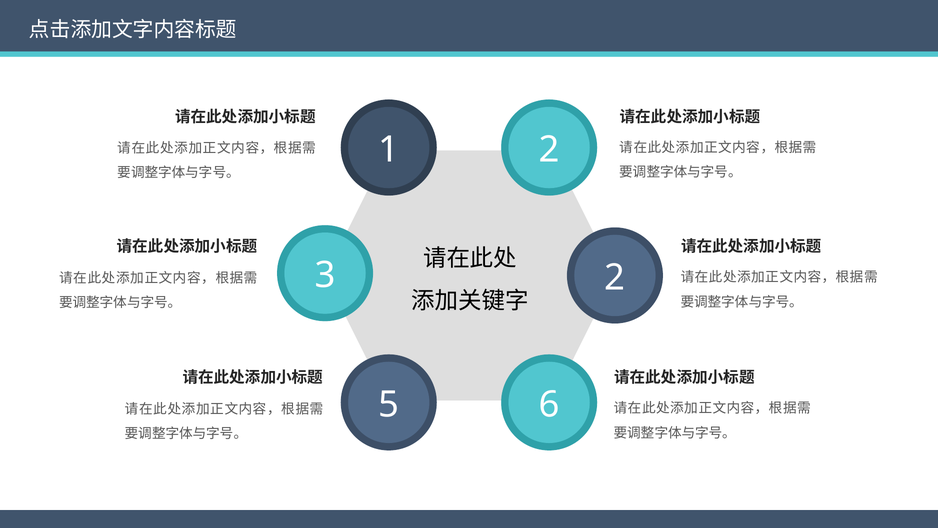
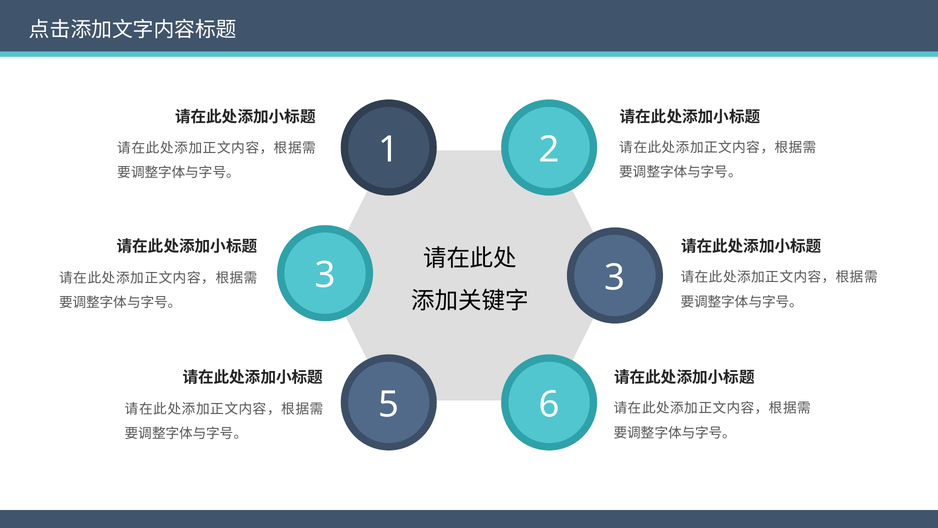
3 2: 2 -> 3
